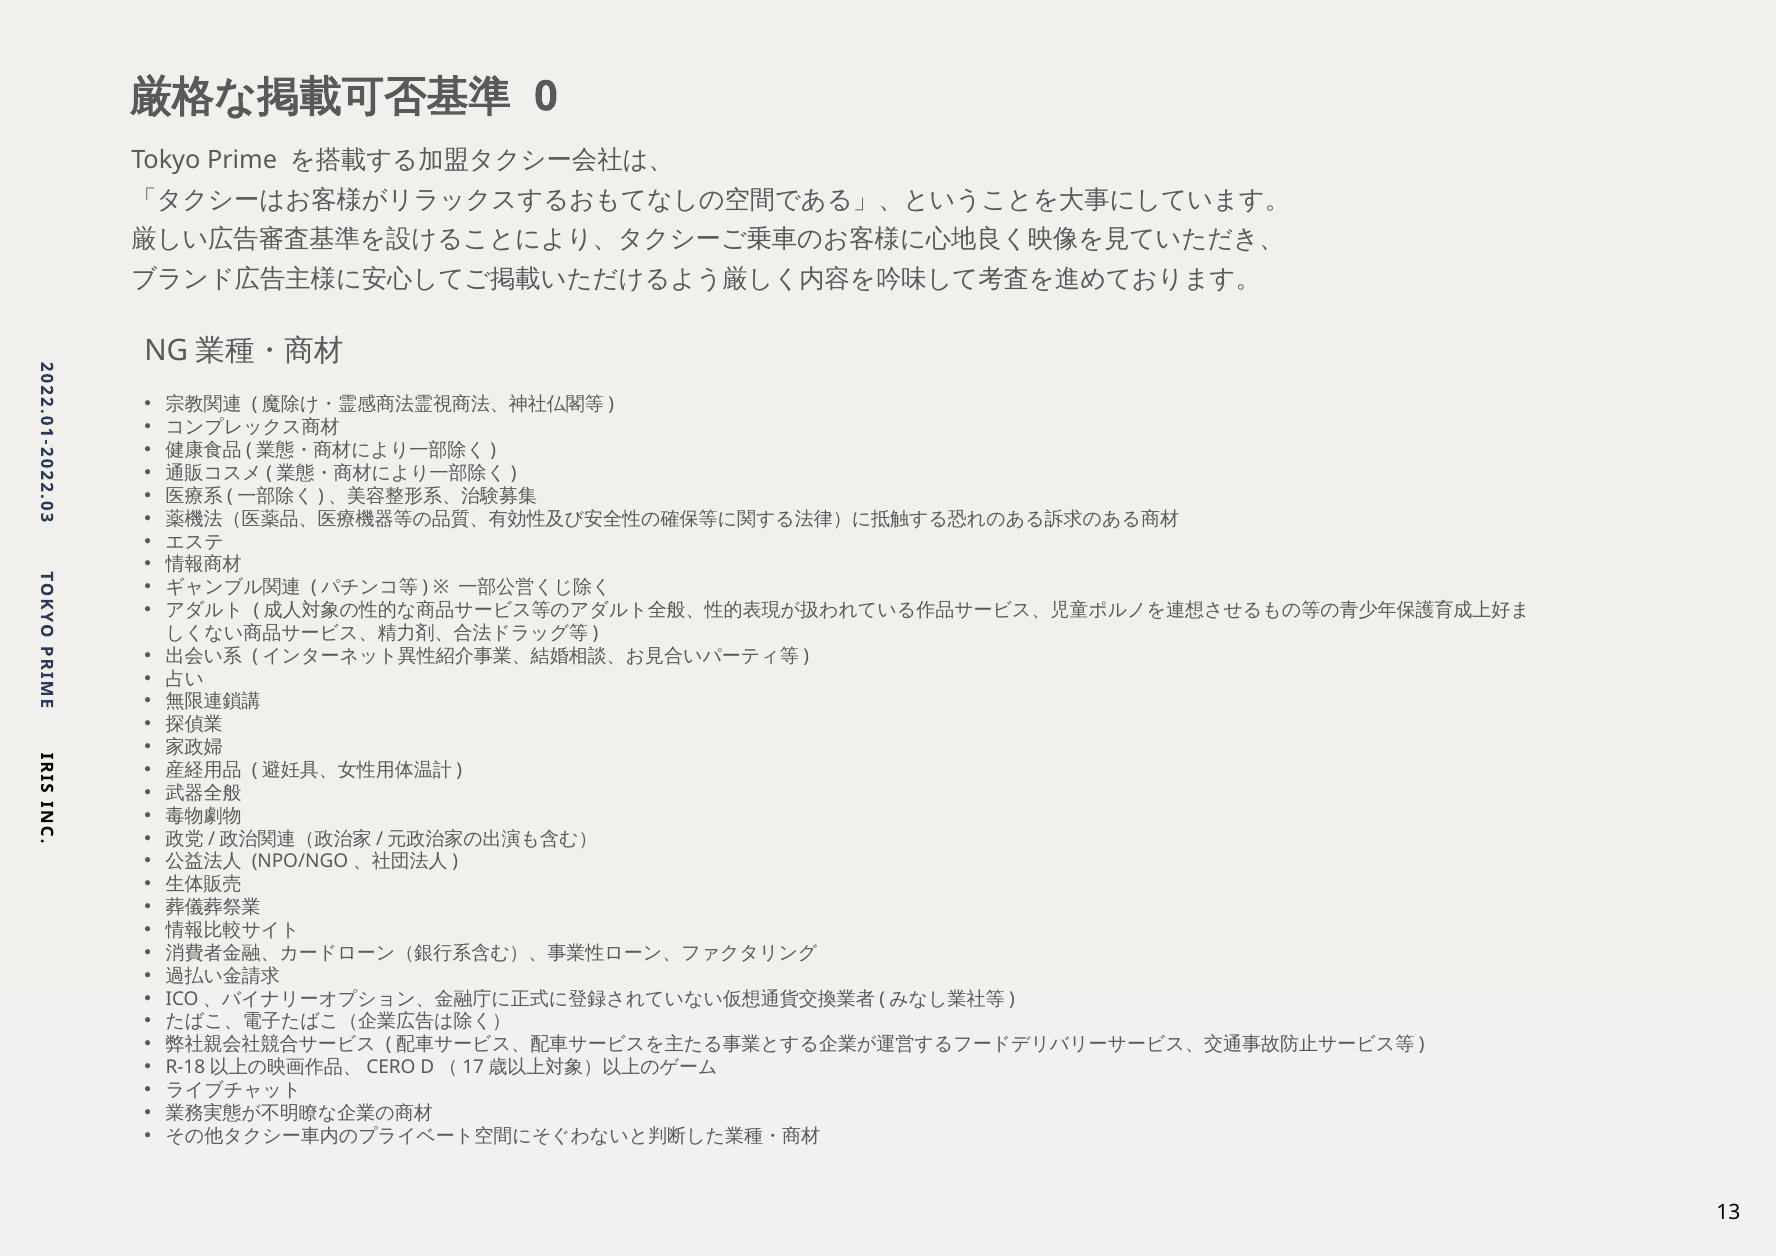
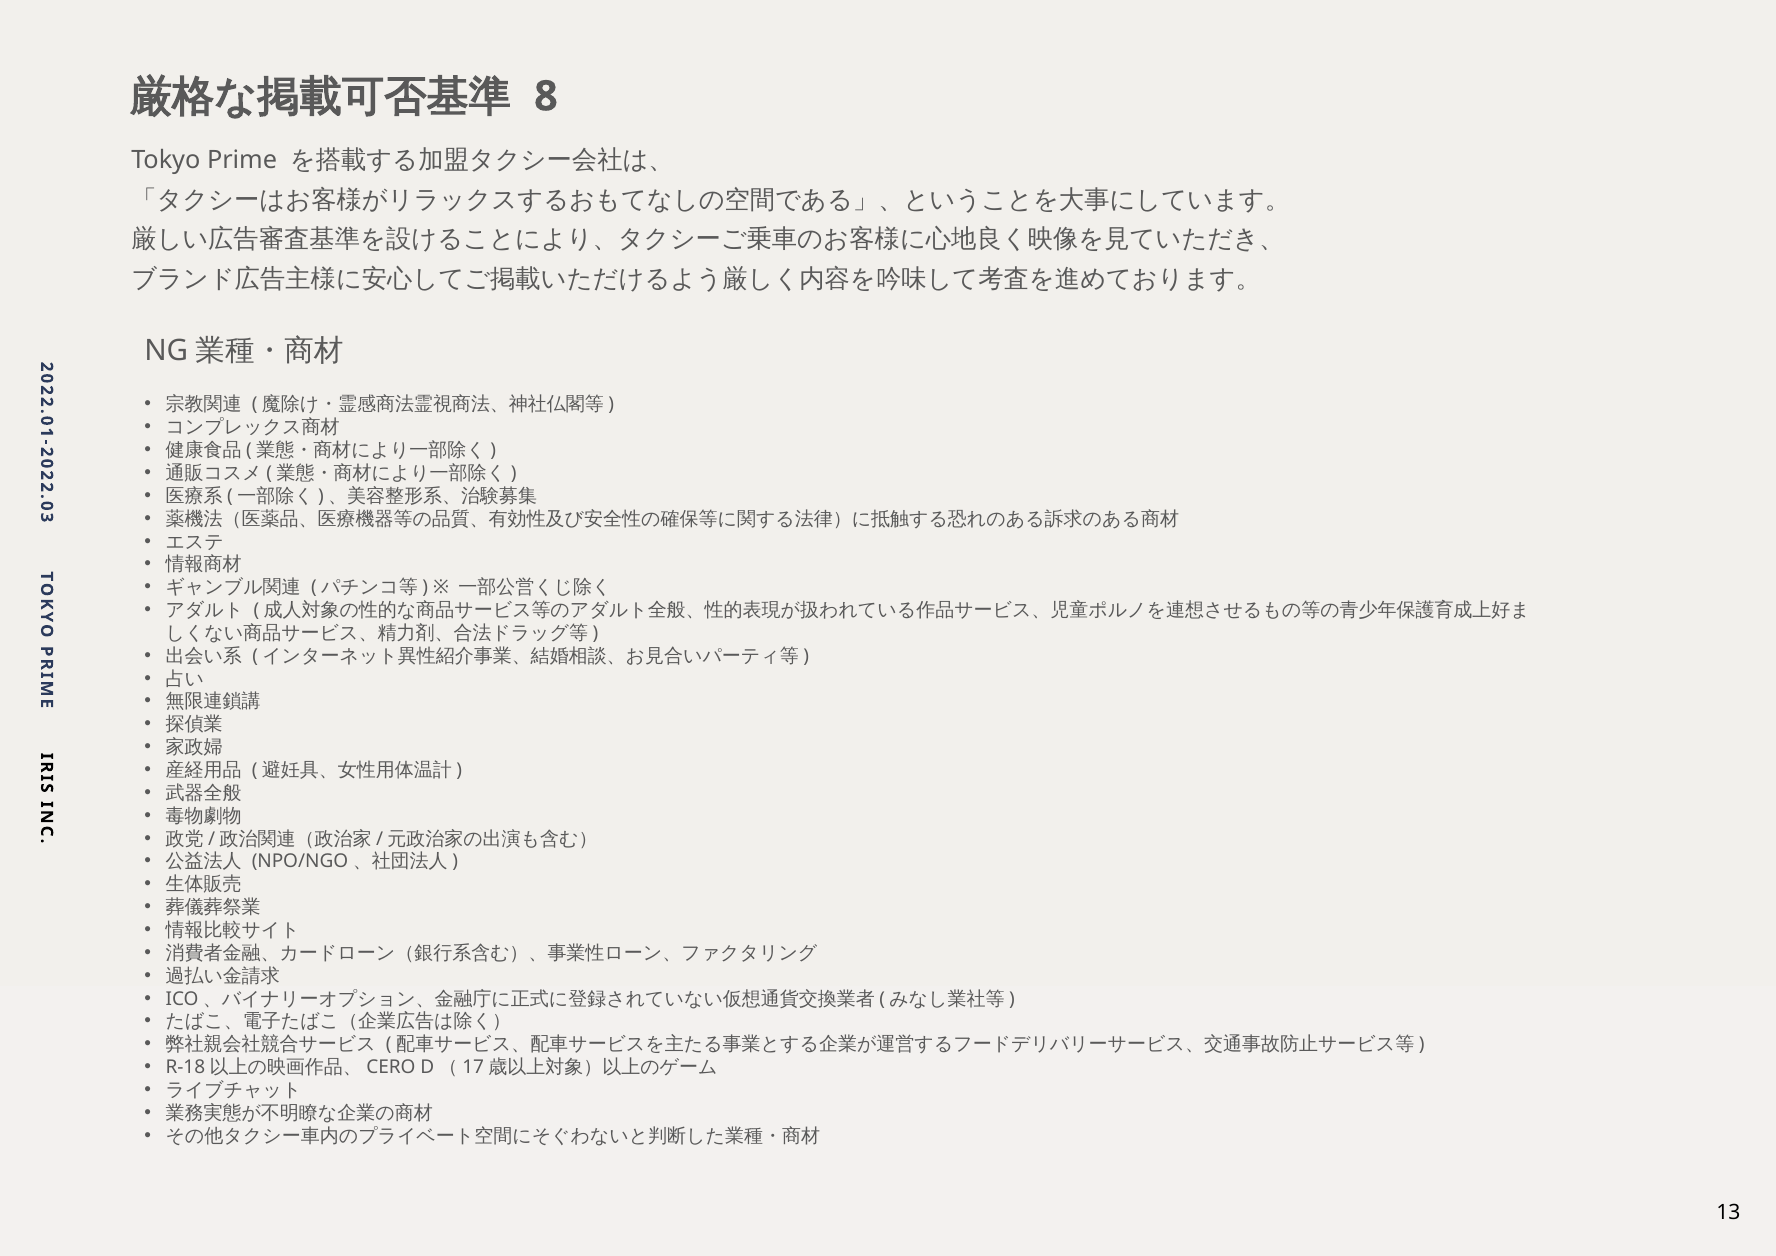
0 at (546, 96): 0 -> 8
